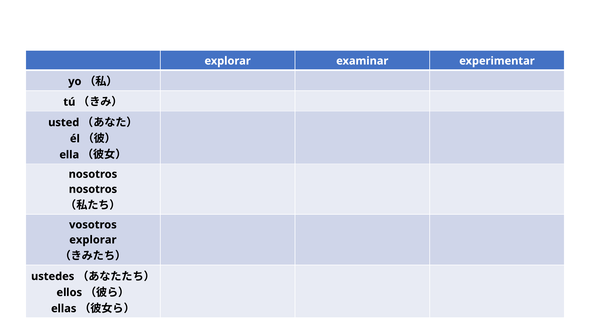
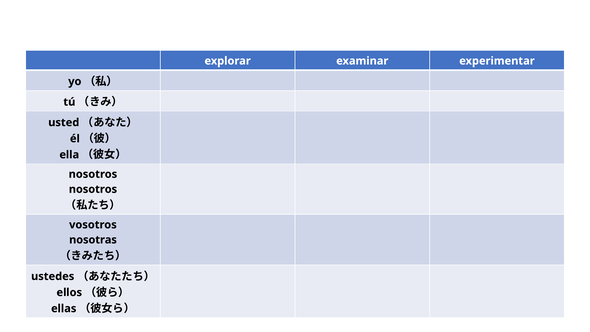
explorar at (93, 240): explorar -> nosotras
